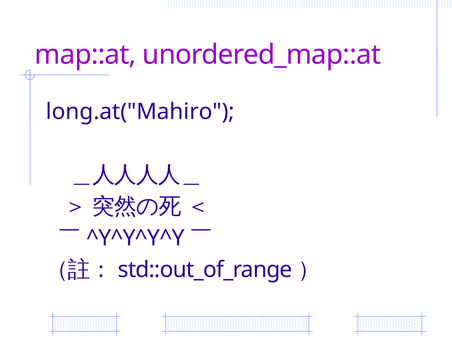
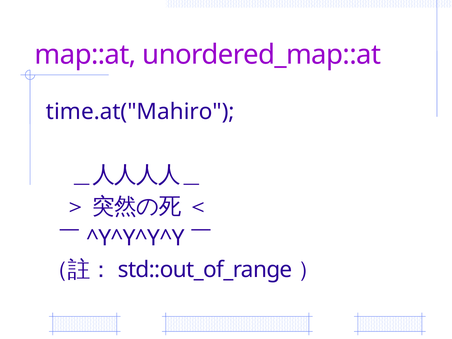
long.at("Mahiro: long.at("Mahiro -> time.at("Mahiro
